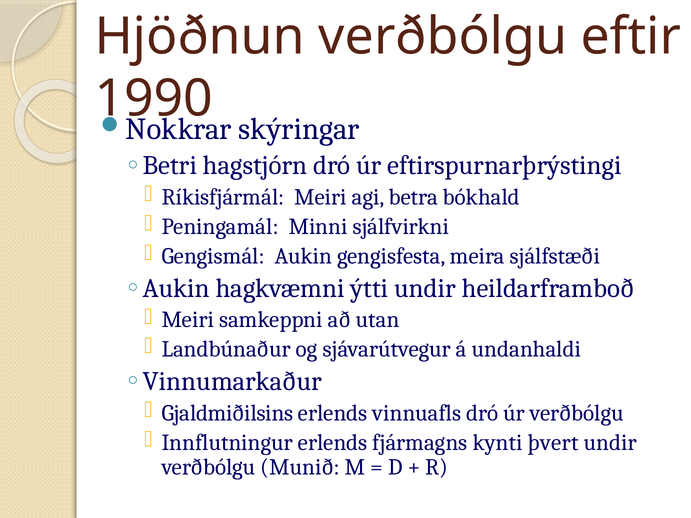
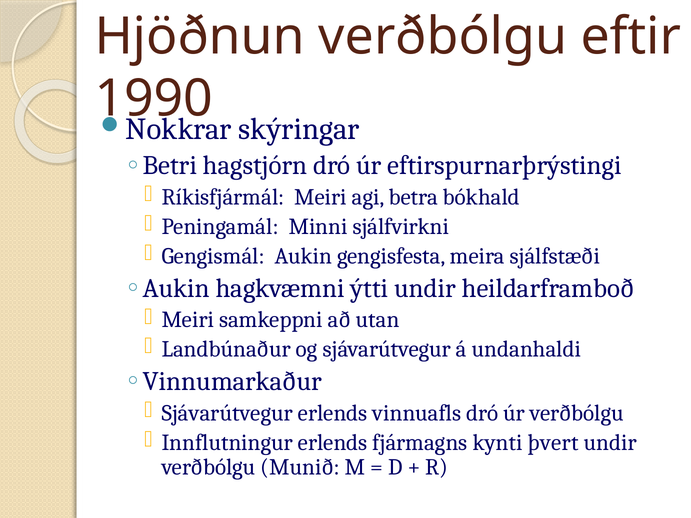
Gjaldmiðilsins at (227, 413): Gjaldmiðilsins -> Sjávarútvegur
